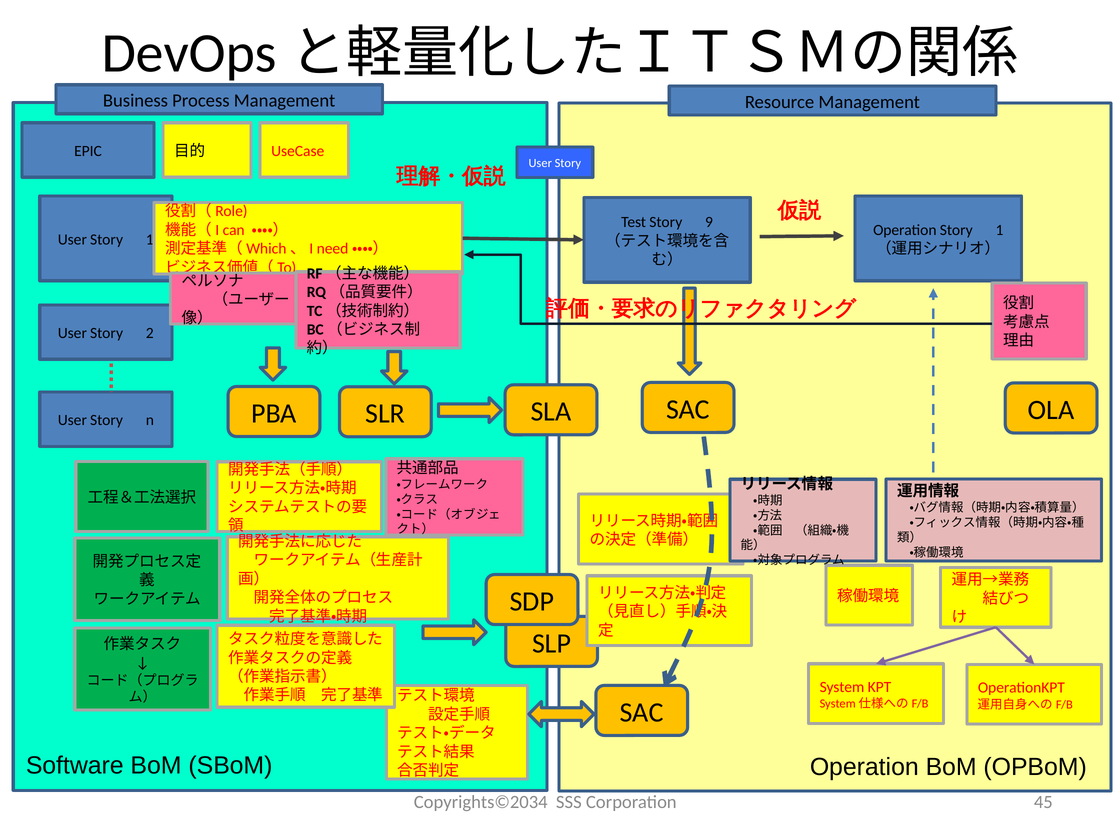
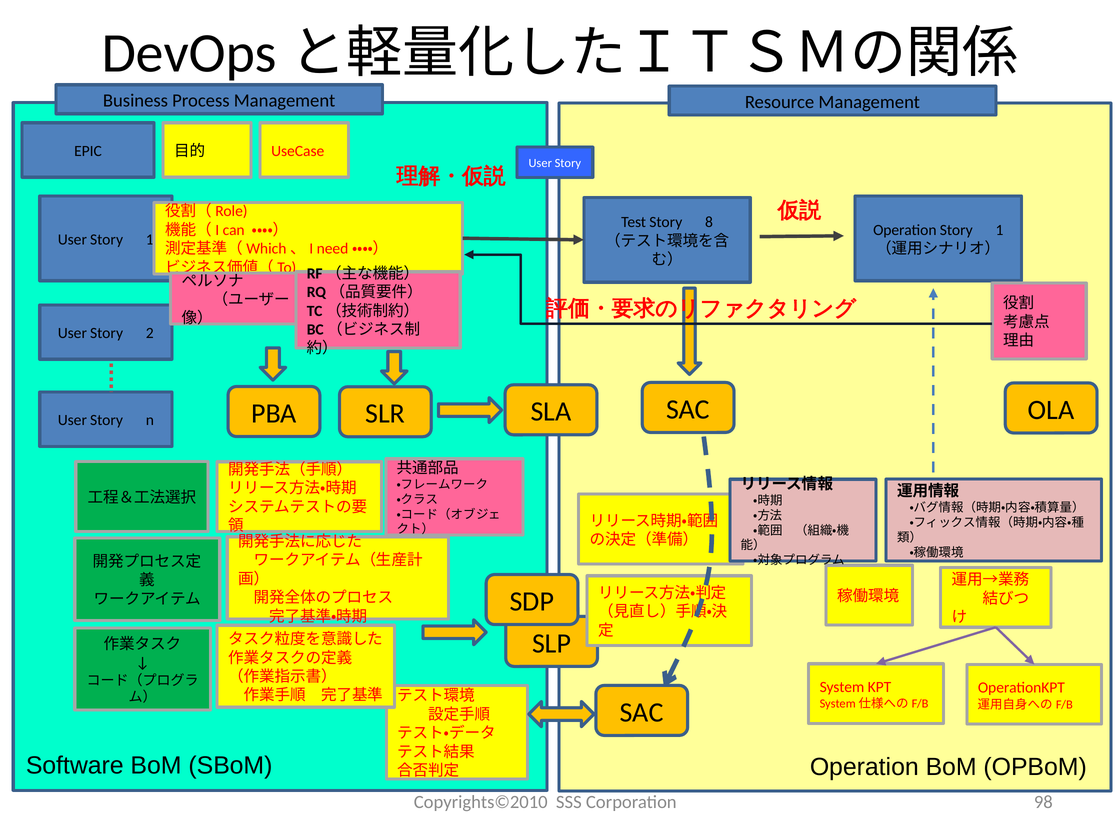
9: 9 -> 8
Copyrights©2034: Copyrights©2034 -> Copyrights©2010
45: 45 -> 98
